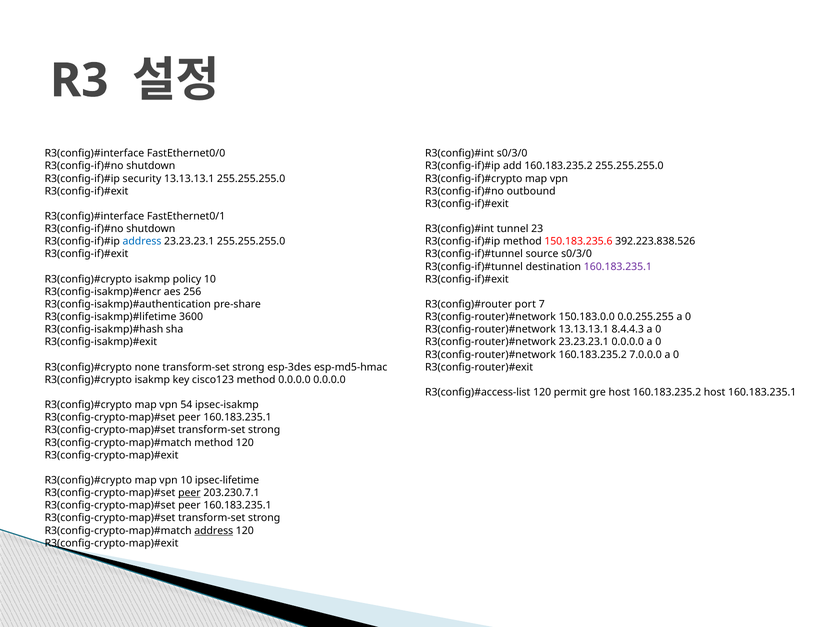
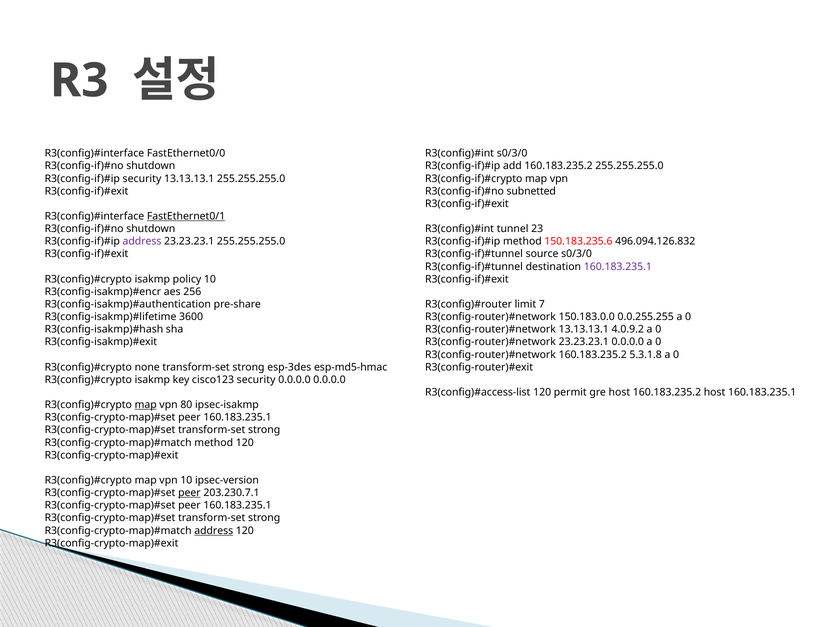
outbound: outbound -> subnetted
FastEthernet0/1 underline: none -> present
address at (142, 241) colour: blue -> purple
392.223.838.526: 392.223.838.526 -> 496.094.126.832
port: port -> limit
8.4.4.3: 8.4.4.3 -> 4.0.9.2
7.0.0.0: 7.0.0.0 -> 5.3.1.8
cisco123 method: method -> security
map at (146, 405) underline: none -> present
54: 54 -> 80
ipsec-lifetime: ipsec-lifetime -> ipsec-version
